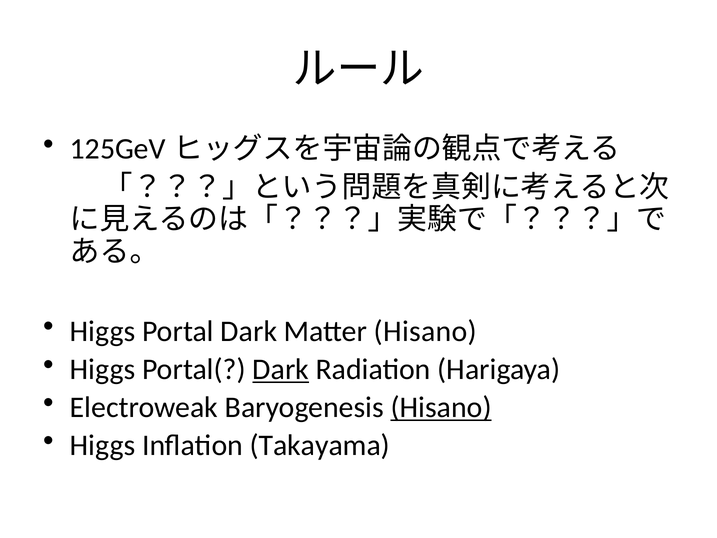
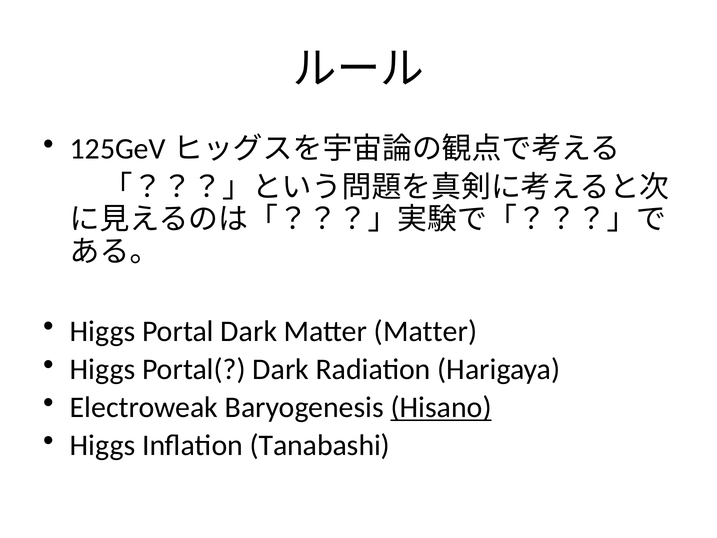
Matter Hisano: Hisano -> Matter
Dark at (281, 369) underline: present -> none
Takayama: Takayama -> Tanabashi
